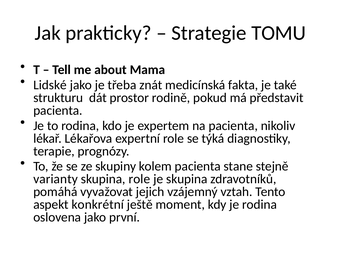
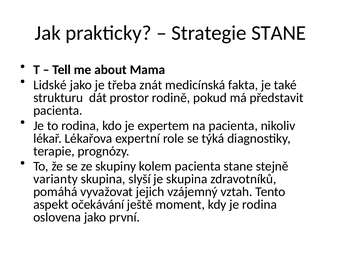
Strategie TOMU: TOMU -> STANE
skupina role: role -> slyší
konkrétní: konkrétní -> očekávání
